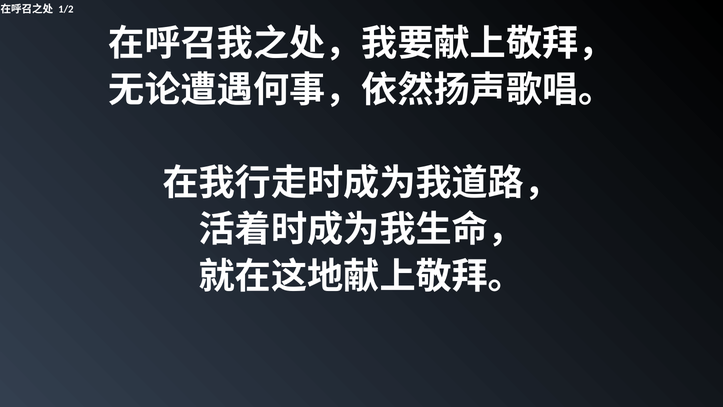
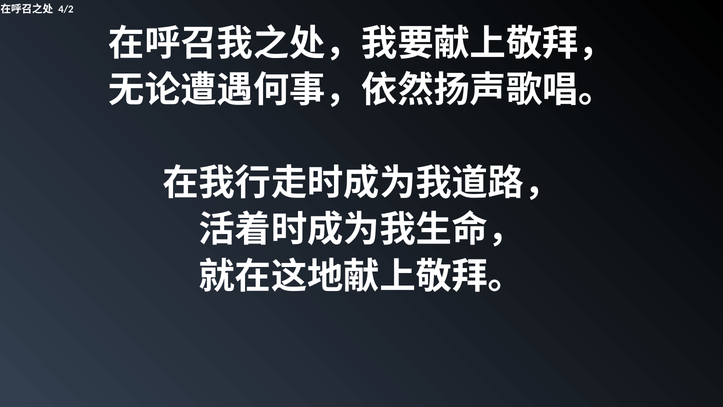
1/2: 1/2 -> 4/2
